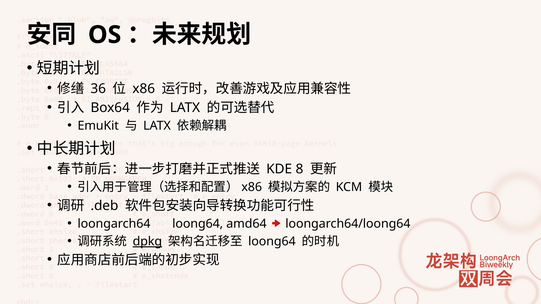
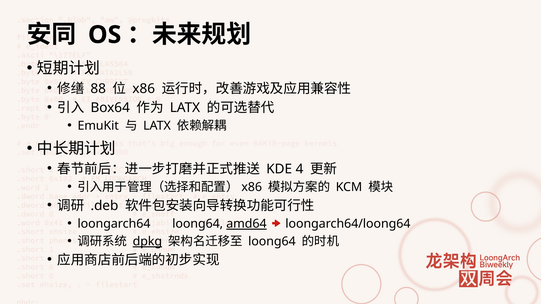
36: 36 -> 88
8: 8 -> 4
amd64 underline: none -> present
